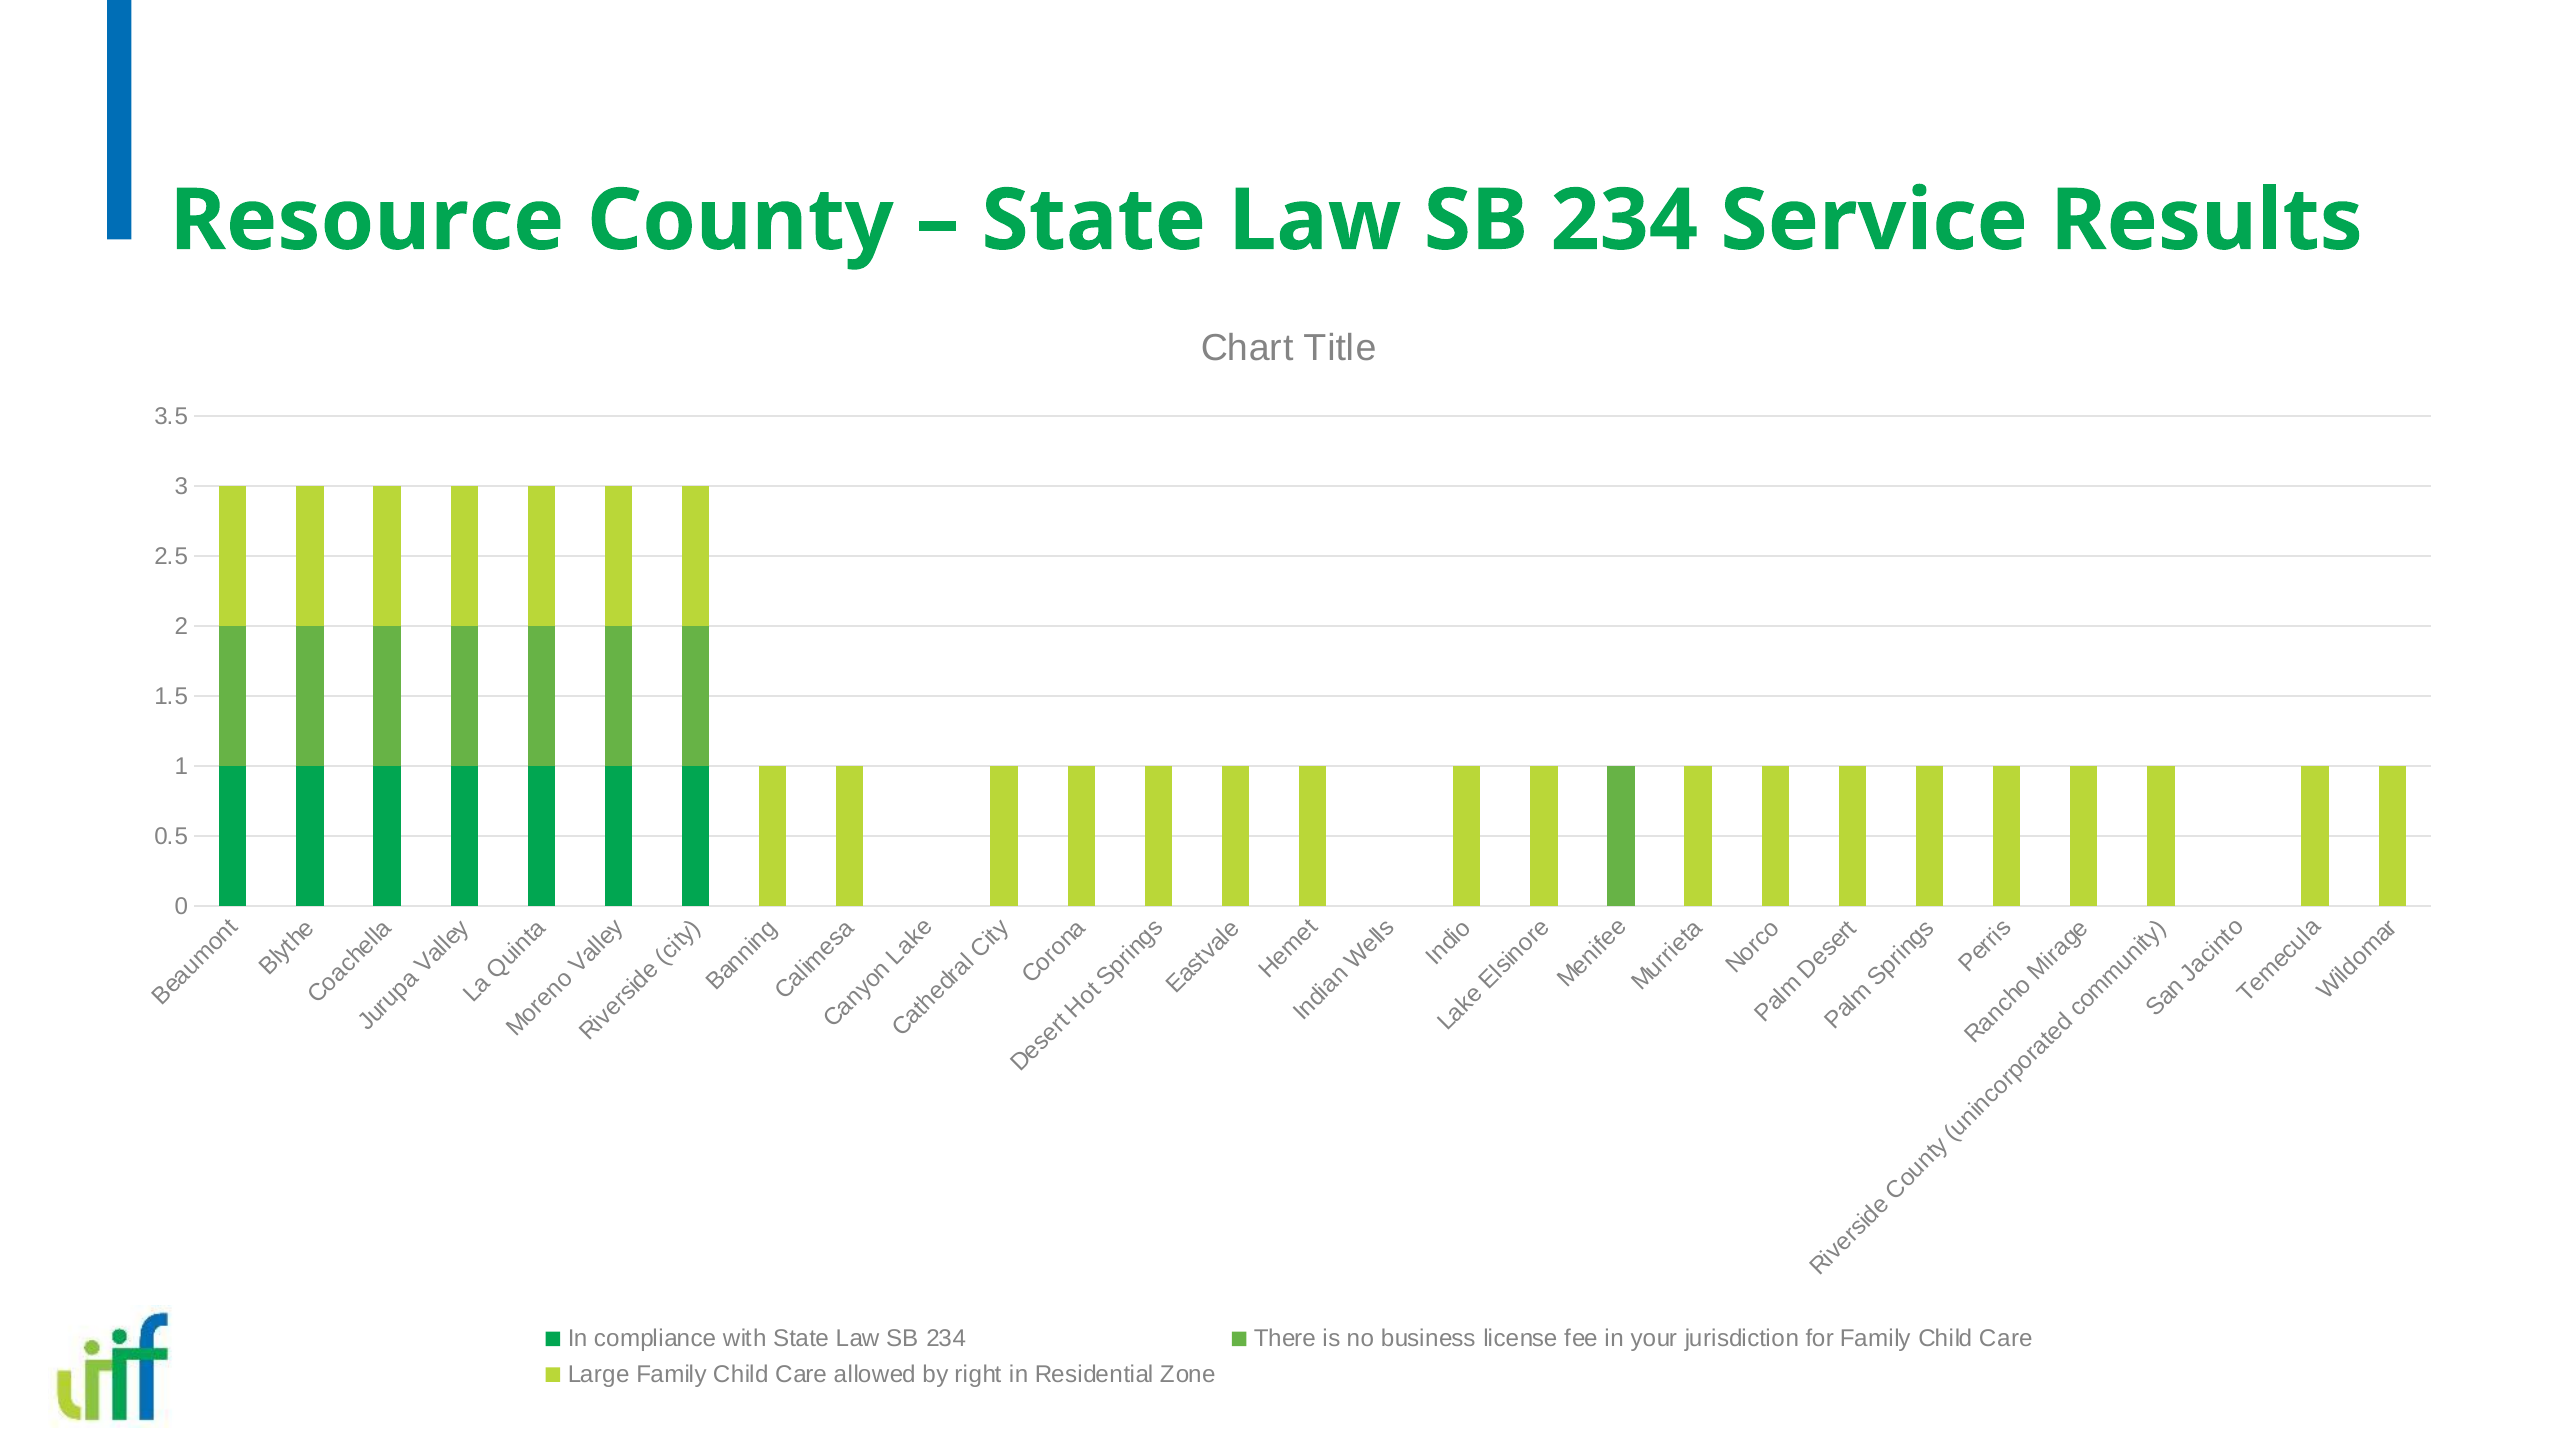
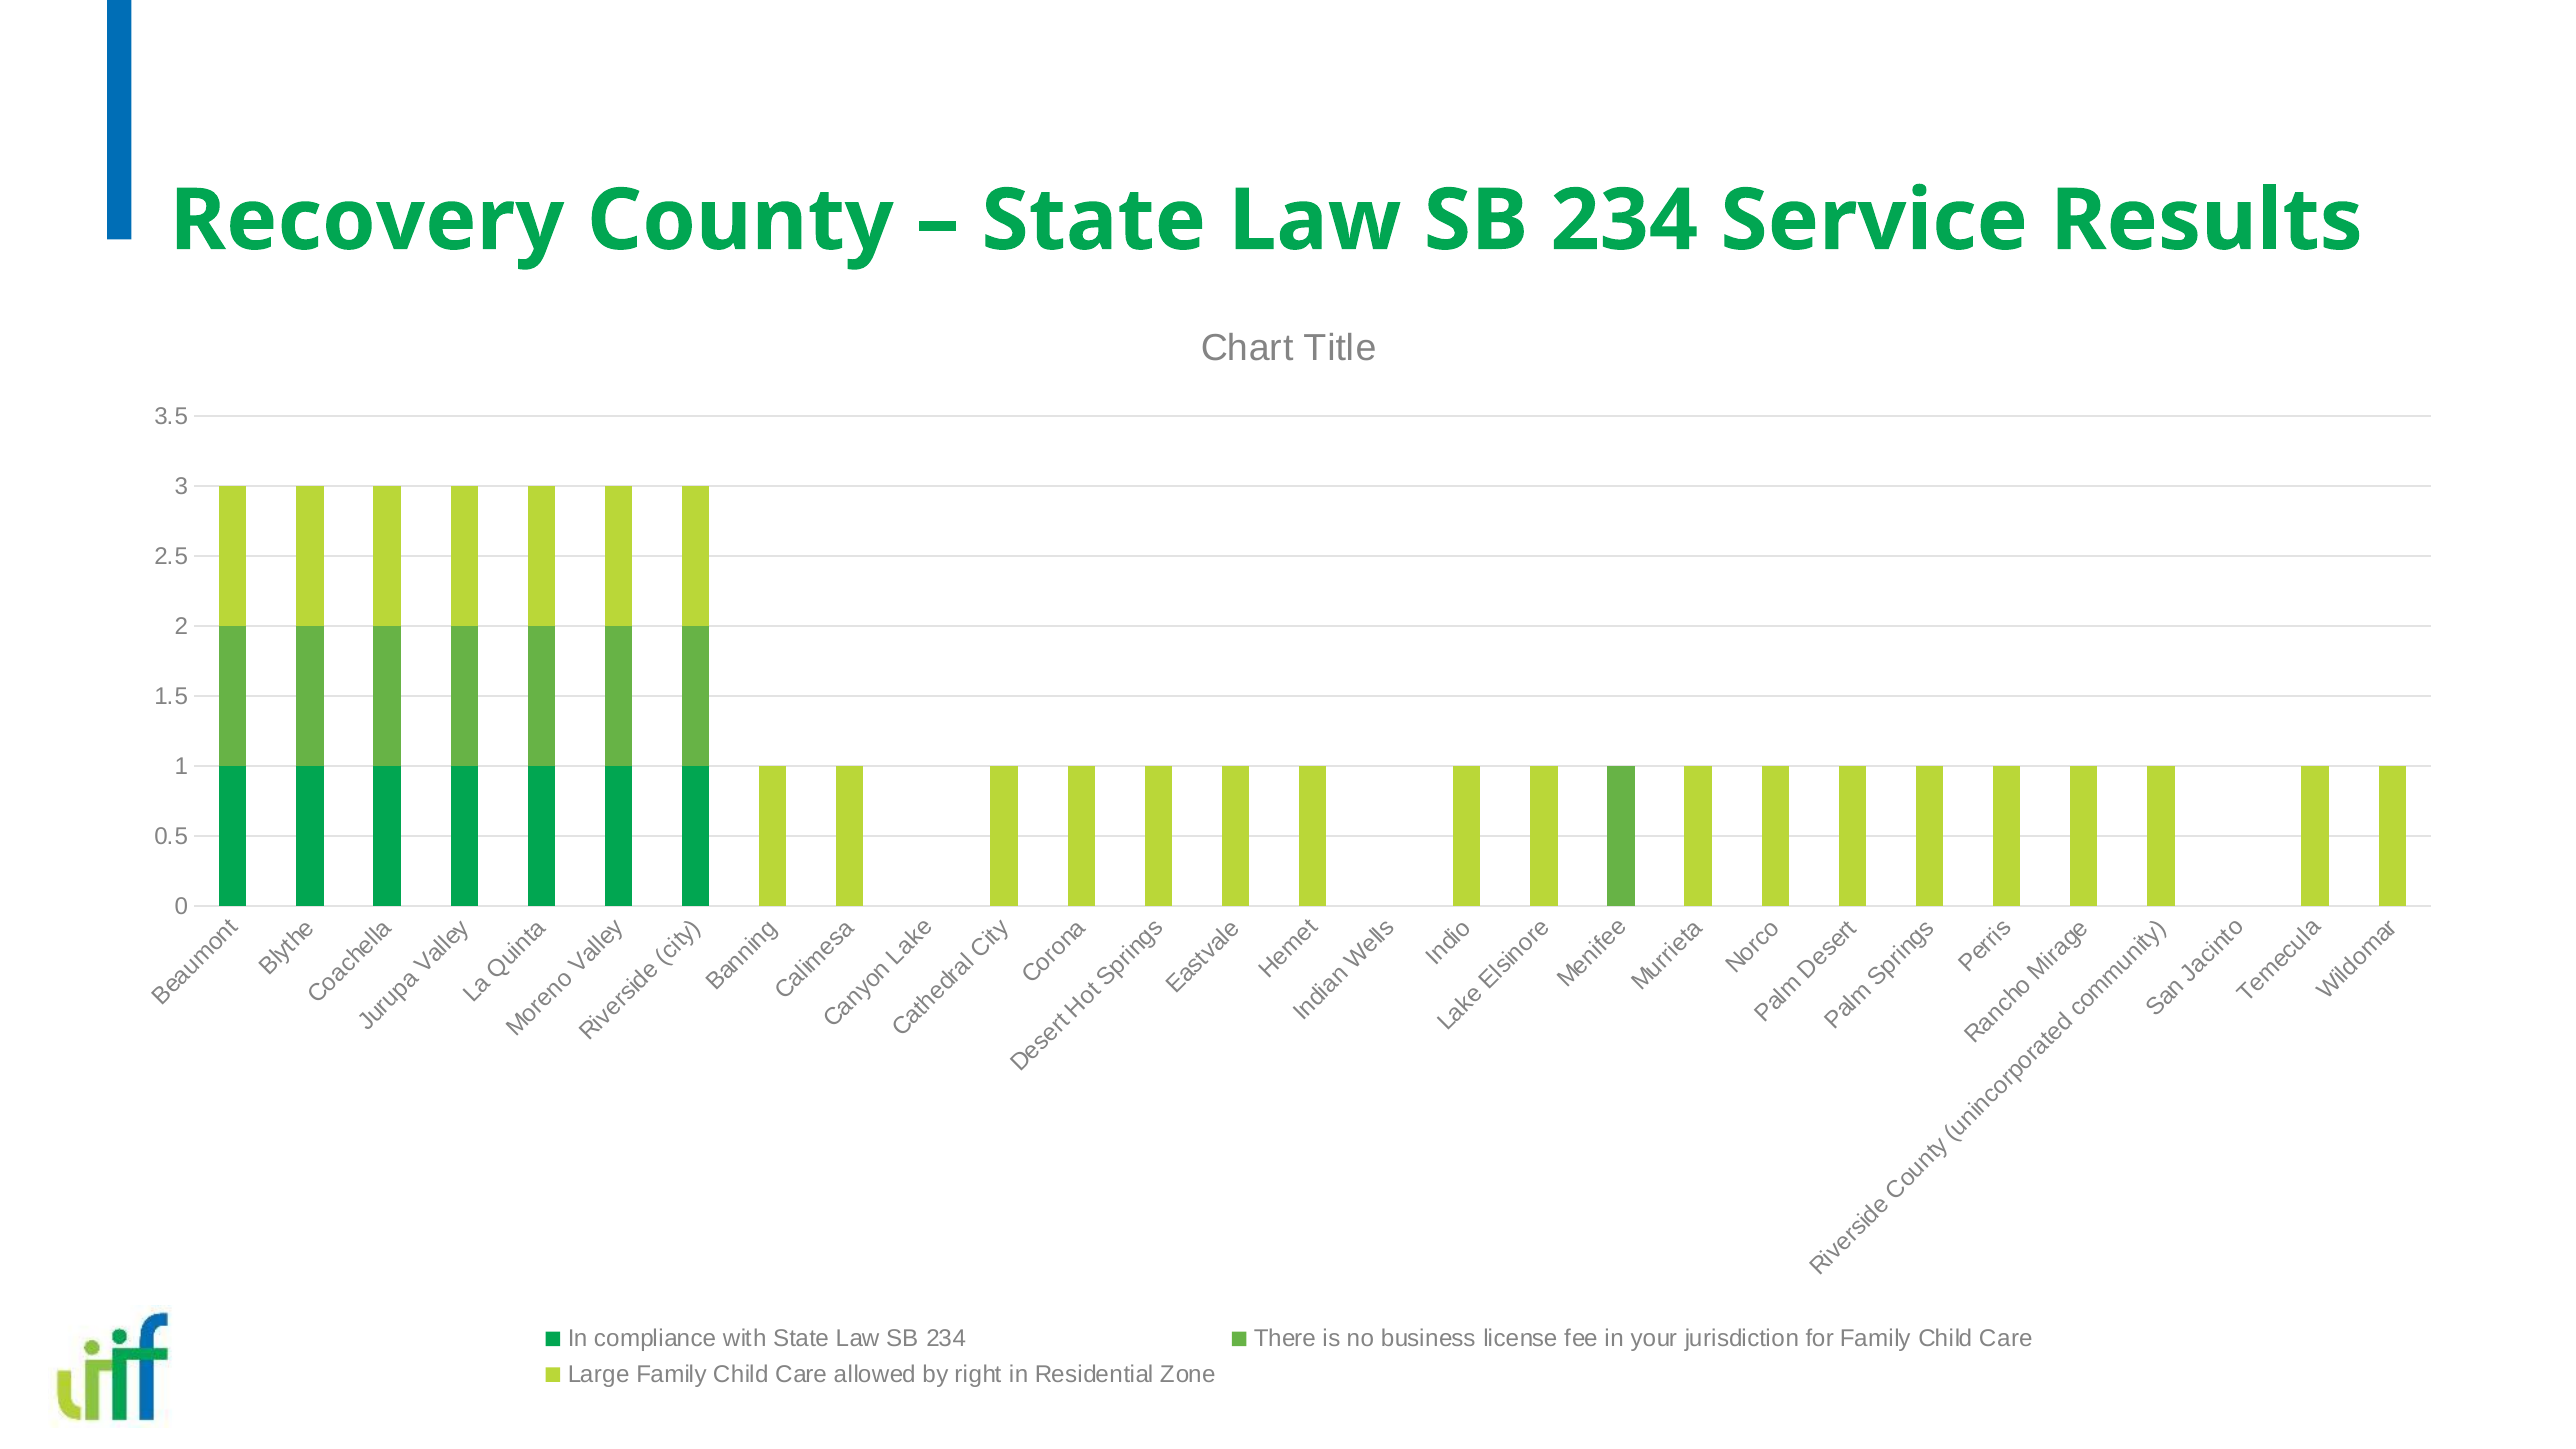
Resource: Resource -> Recovery
